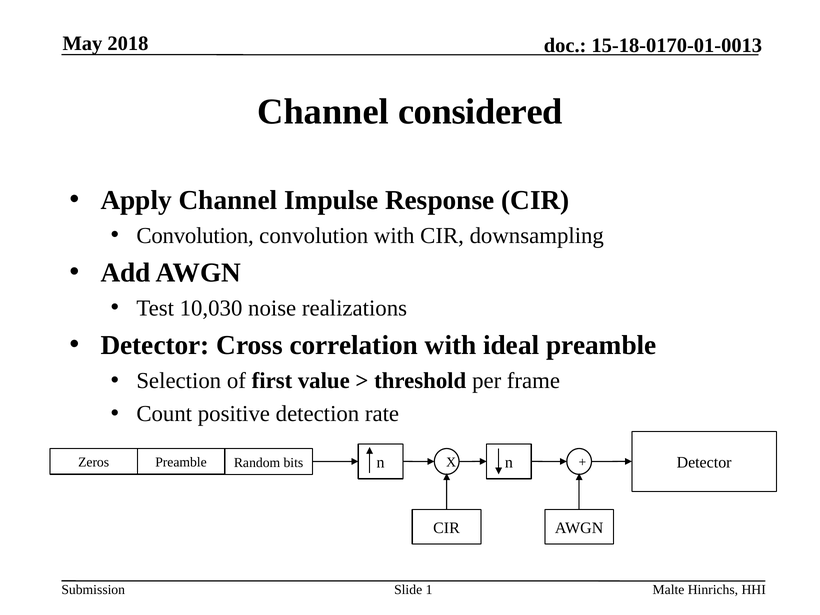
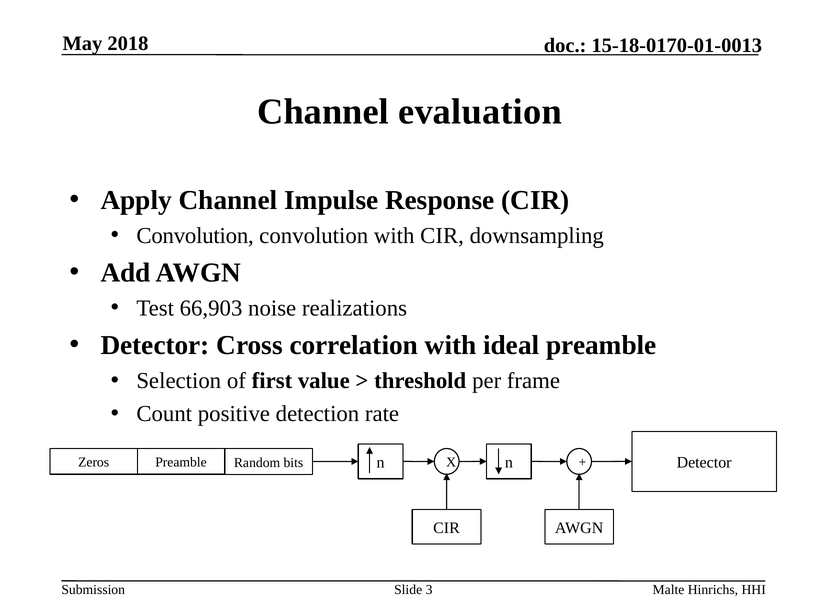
considered: considered -> evaluation
10,030: 10,030 -> 66,903
1: 1 -> 3
